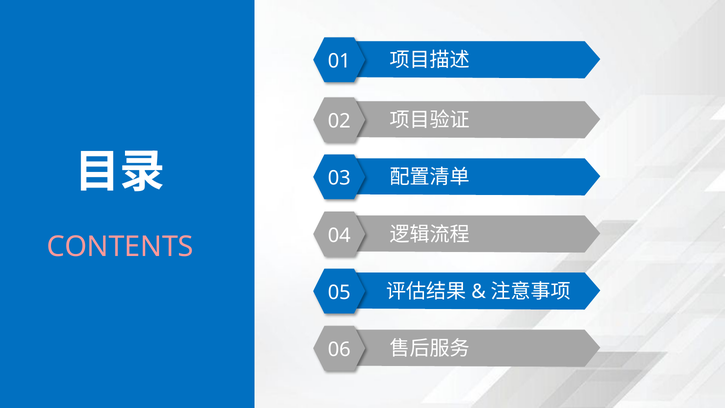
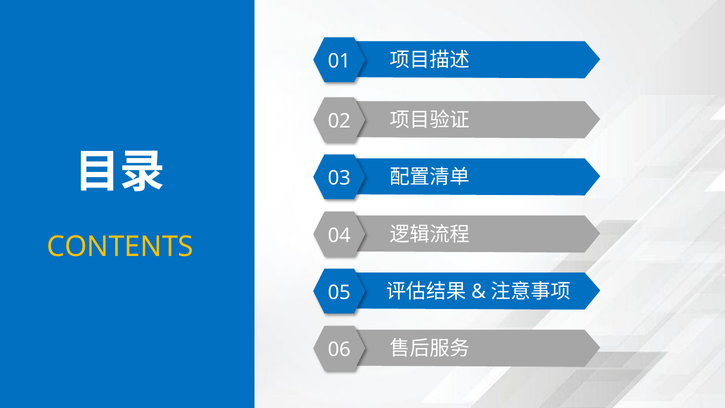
CONTENTS colour: pink -> yellow
